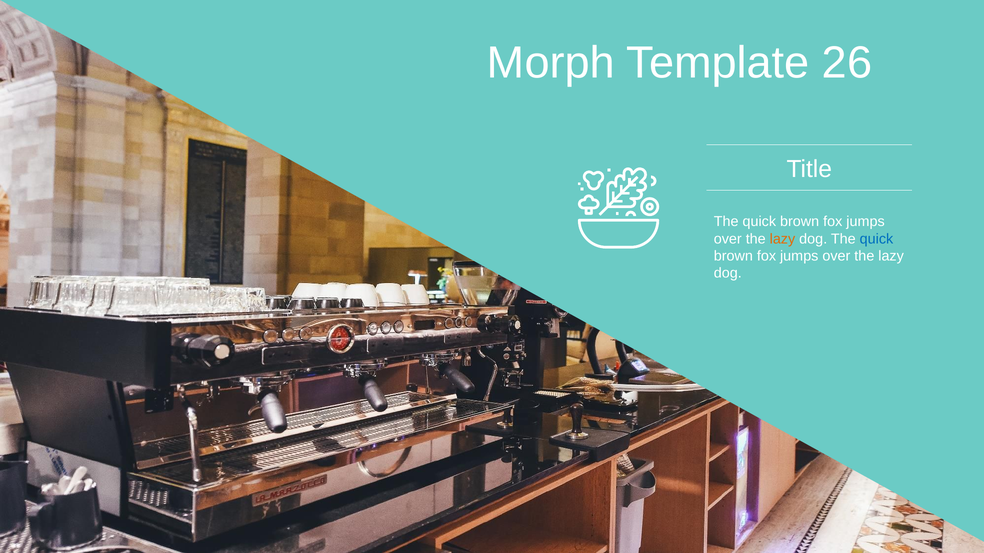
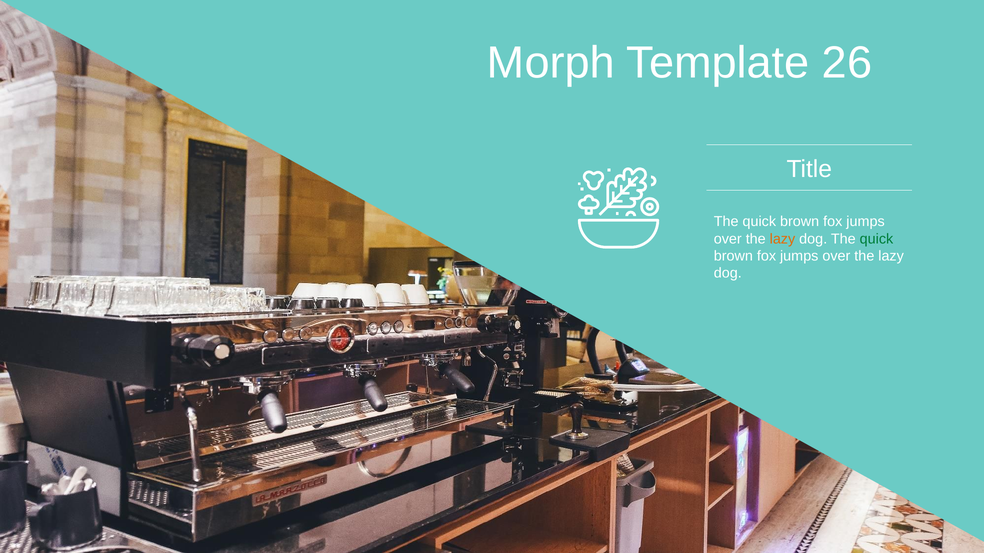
quick at (876, 239) colour: blue -> green
